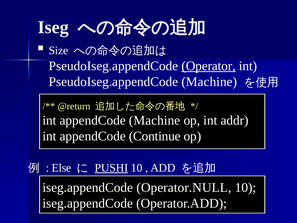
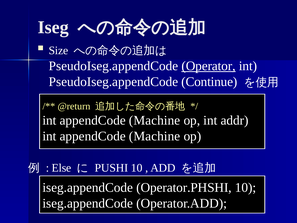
PseudoIseg.appendCode Machine: Machine -> Continue
Continue at (155, 136): Continue -> Machine
PUSHI underline: present -> none
Operator.NULL: Operator.NULL -> Operator.PHSHI
